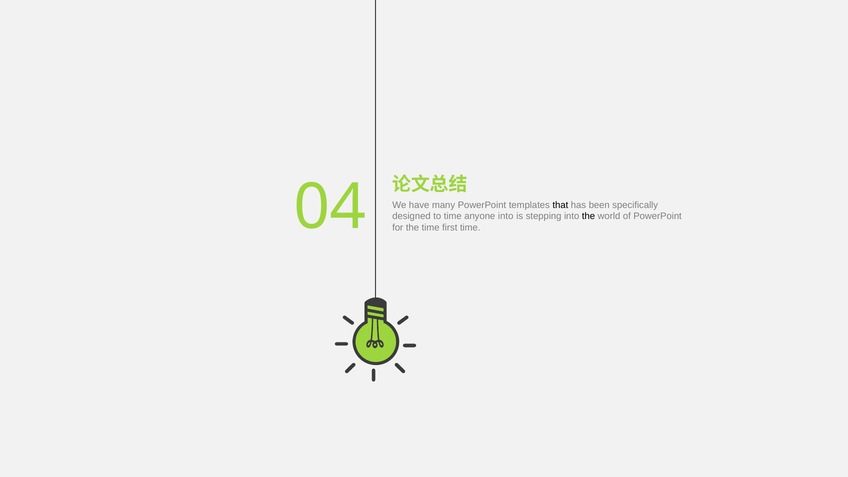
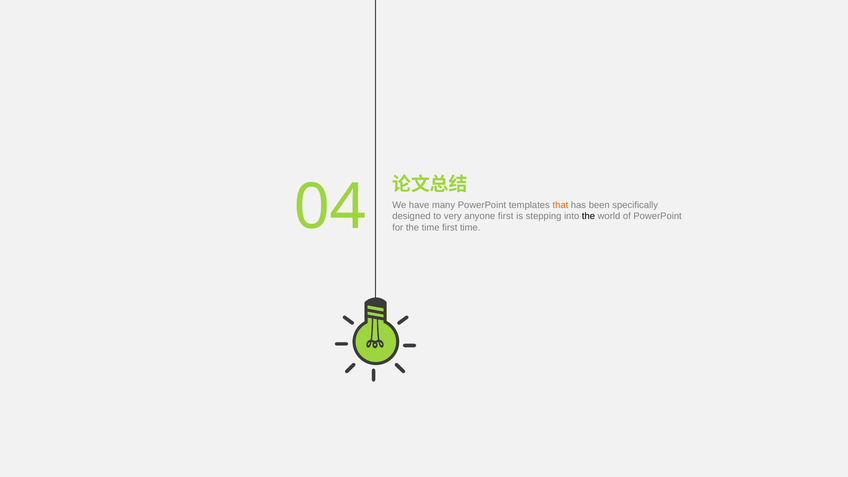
that colour: black -> orange
to time: time -> very
anyone into: into -> first
